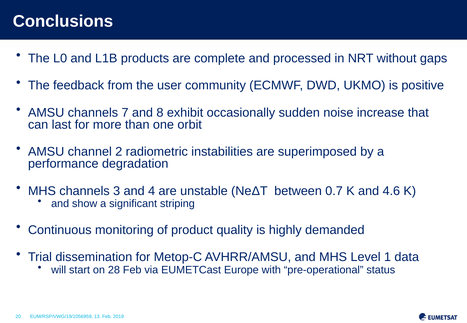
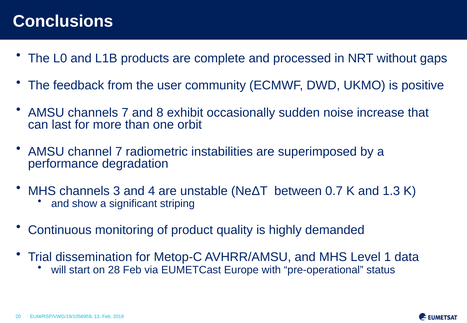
channel 2: 2 -> 7
4.6: 4.6 -> 1.3
